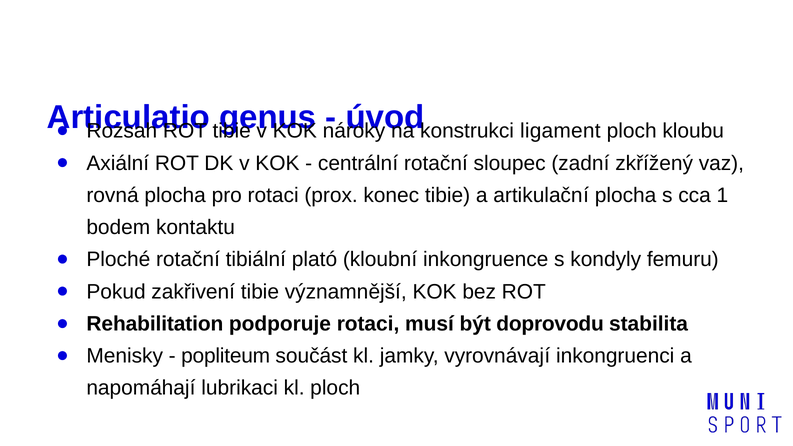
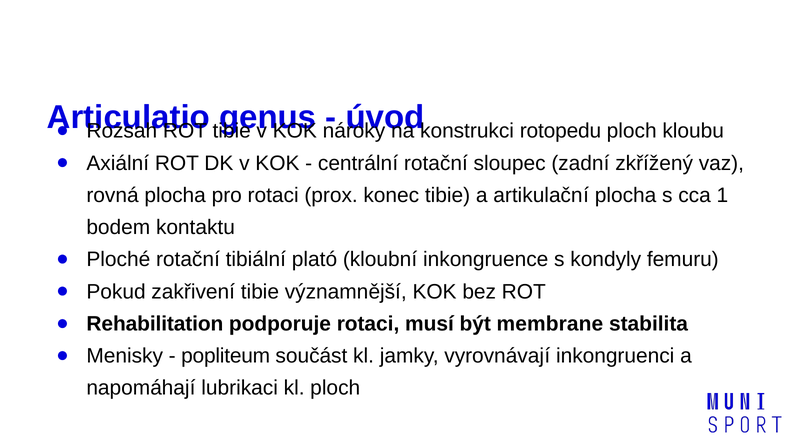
ligament: ligament -> rotopedu
doprovodu: doprovodu -> membrane
